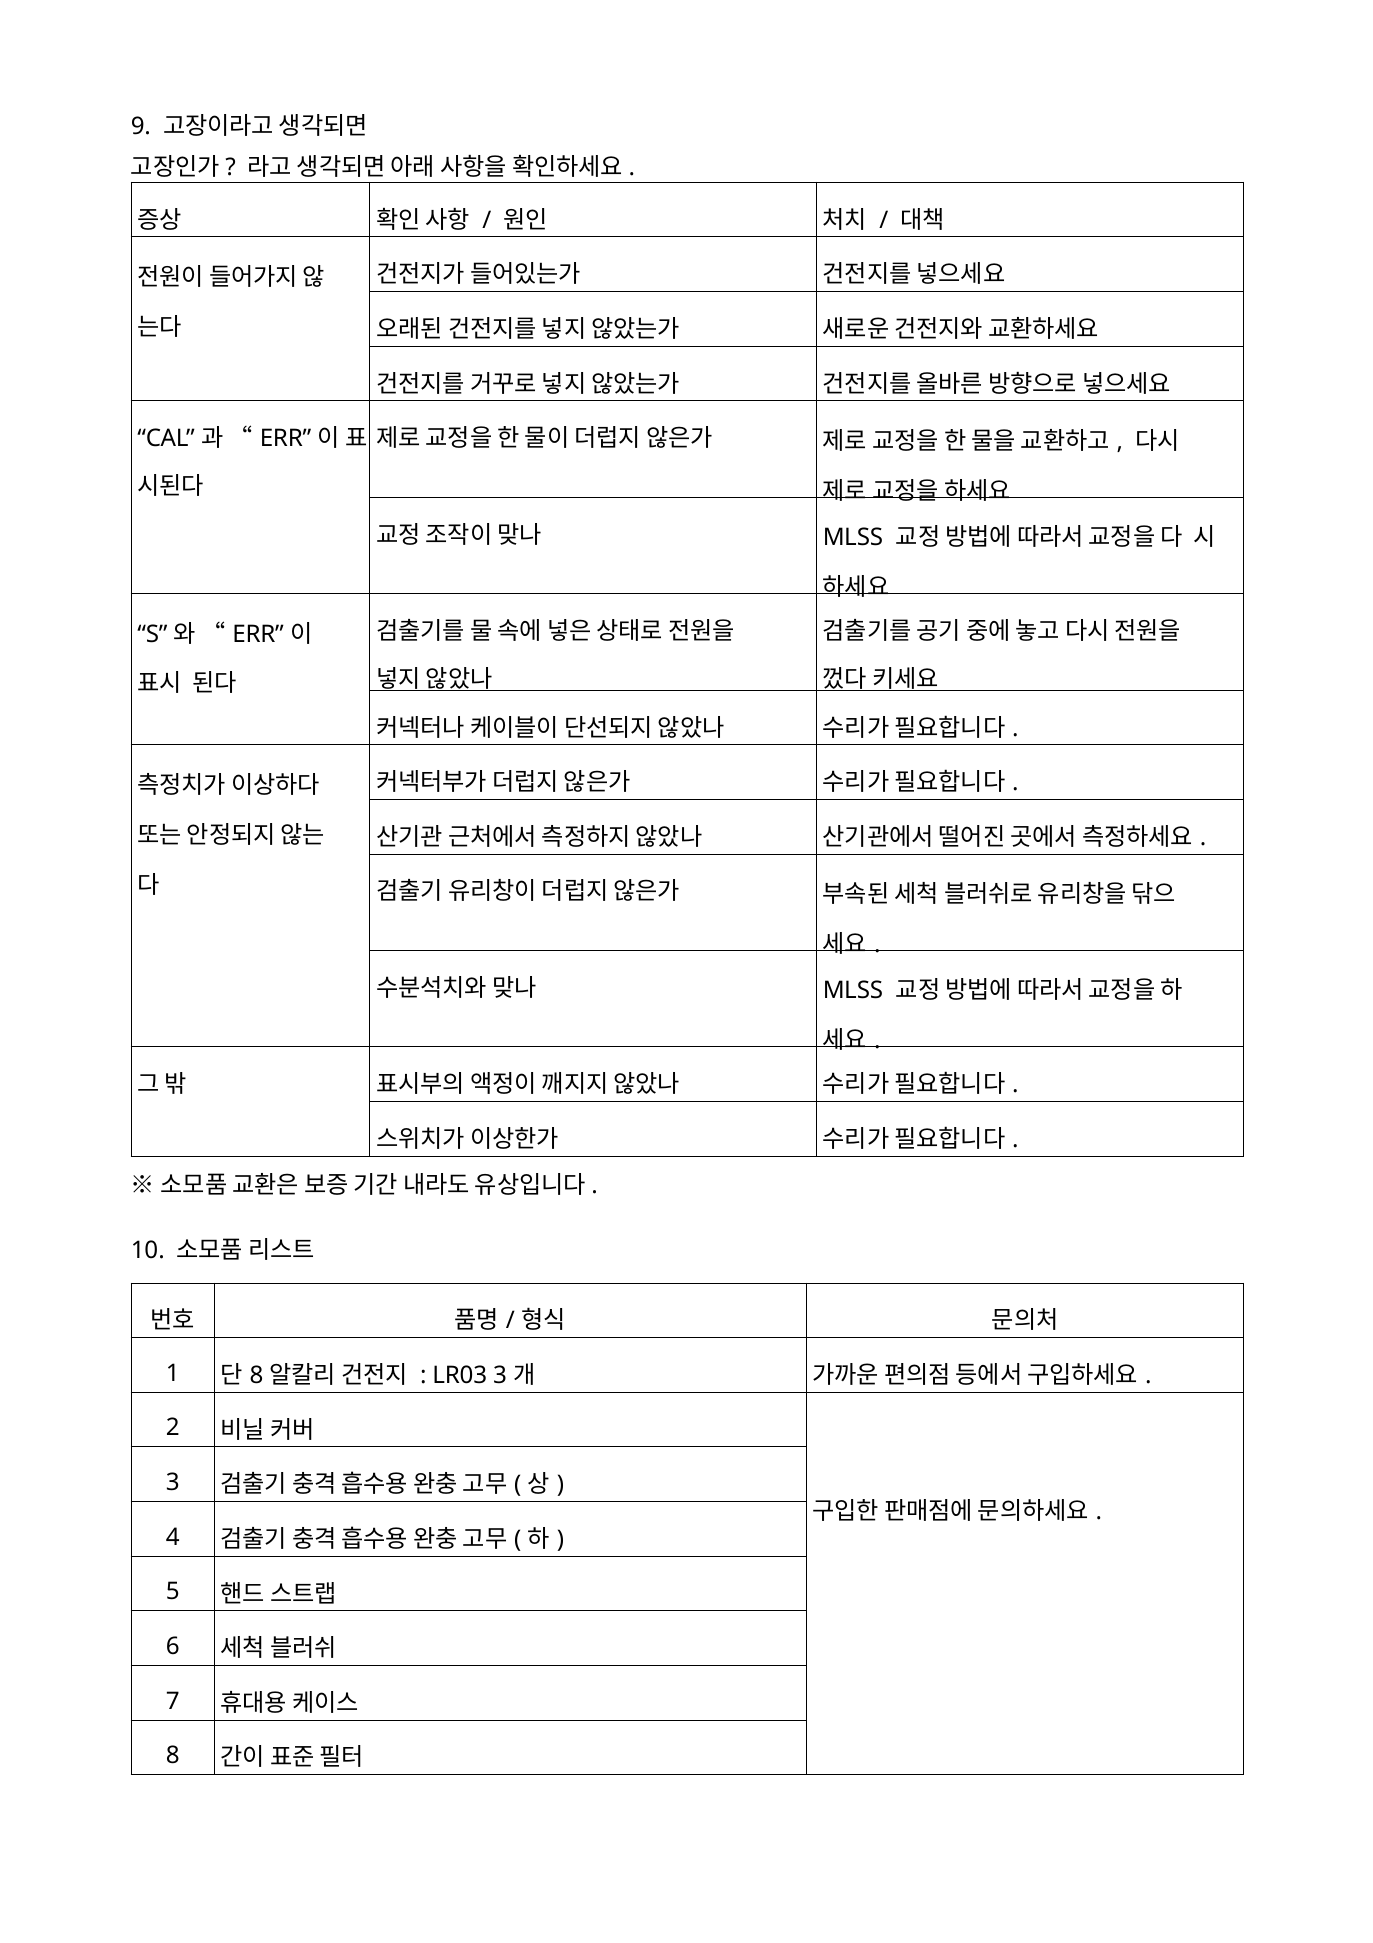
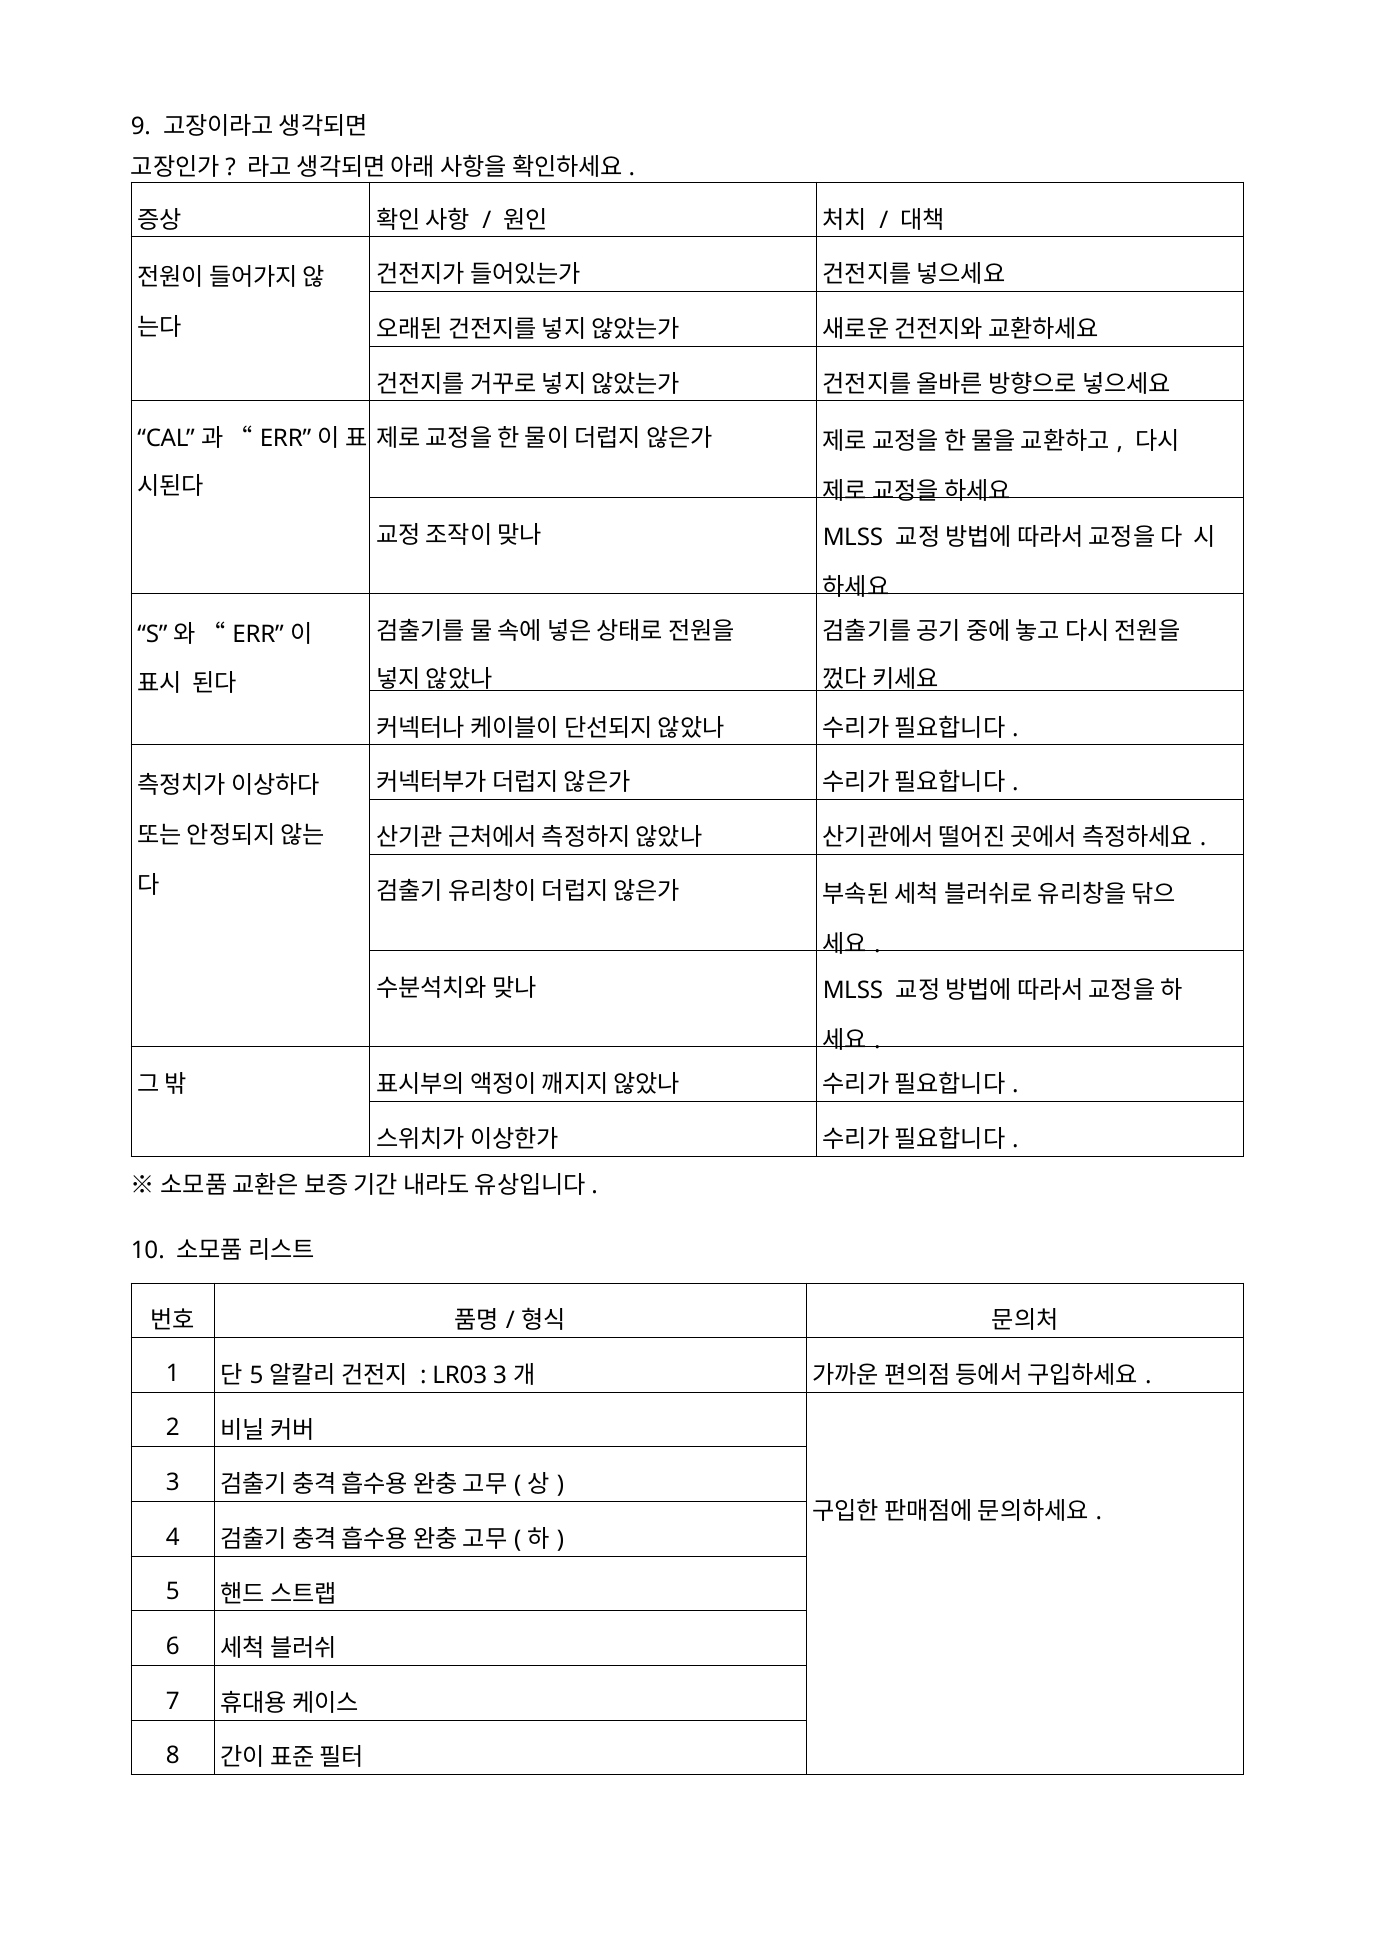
8 at (257, 1376): 8 -> 5
